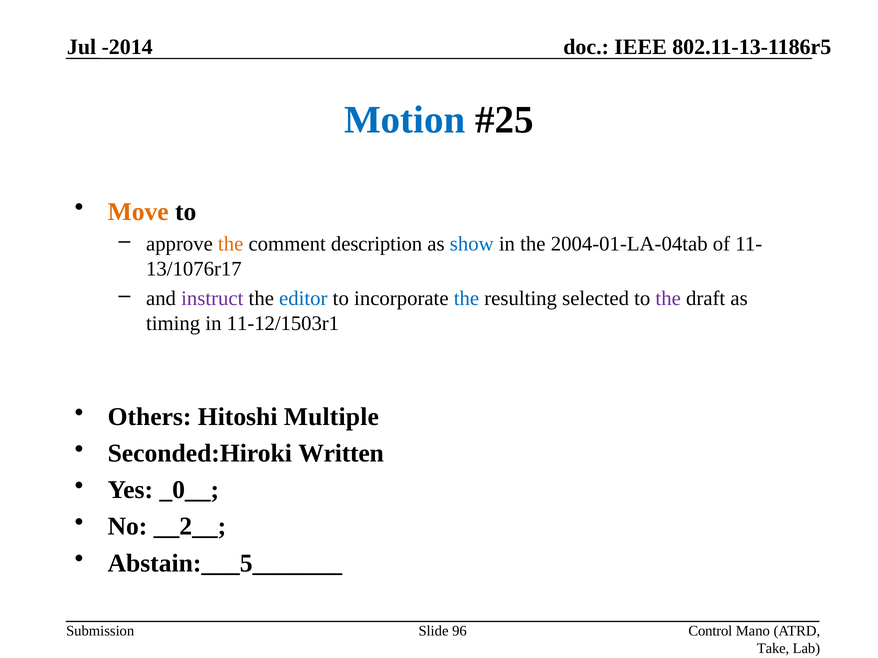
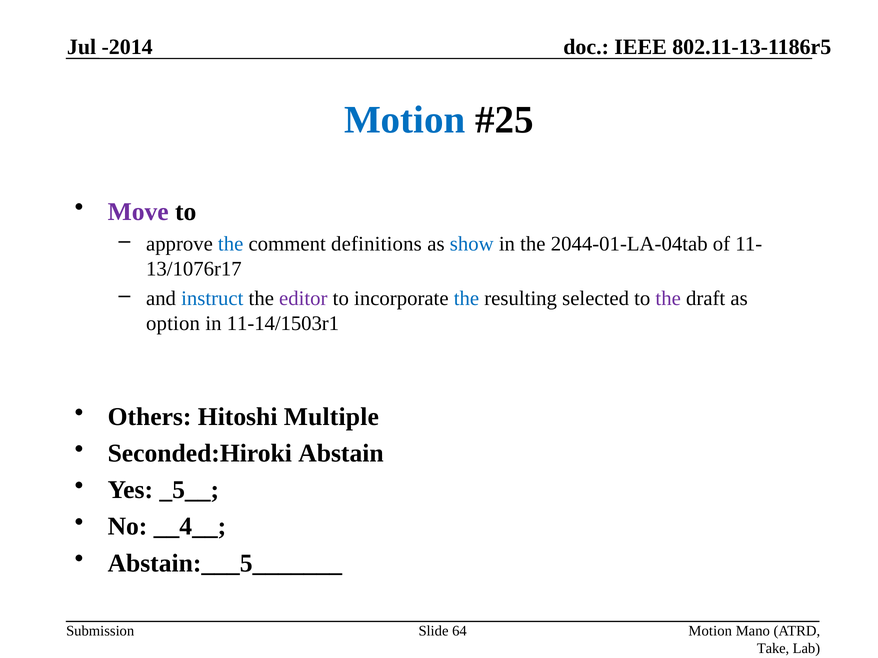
Move colour: orange -> purple
the at (231, 244) colour: orange -> blue
description: description -> definitions
2004-01-LA-04tab: 2004-01-LA-04tab -> 2044-01-LA-04tab
instruct colour: purple -> blue
editor colour: blue -> purple
timing: timing -> option
11-12/1503r1: 11-12/1503r1 -> 11-14/1503r1
Written: Written -> Abstain
_0__: _0__ -> _5__
__2__: __2__ -> __4__
96: 96 -> 64
Control at (710, 632): Control -> Motion
